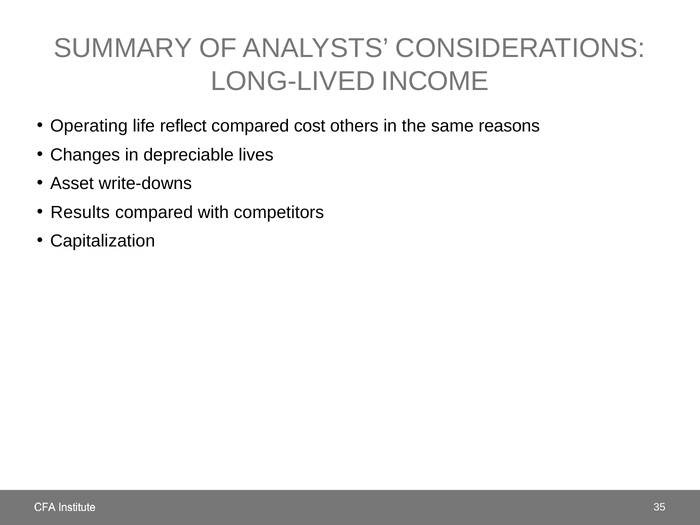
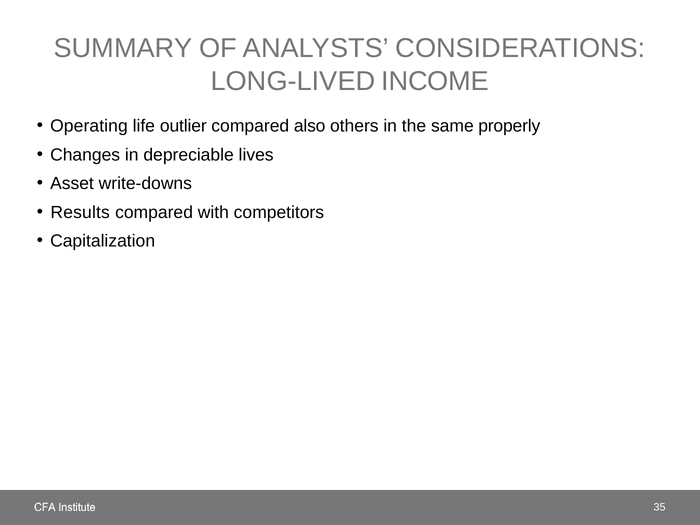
reflect: reflect -> outlier
cost: cost -> also
reasons: reasons -> properly
